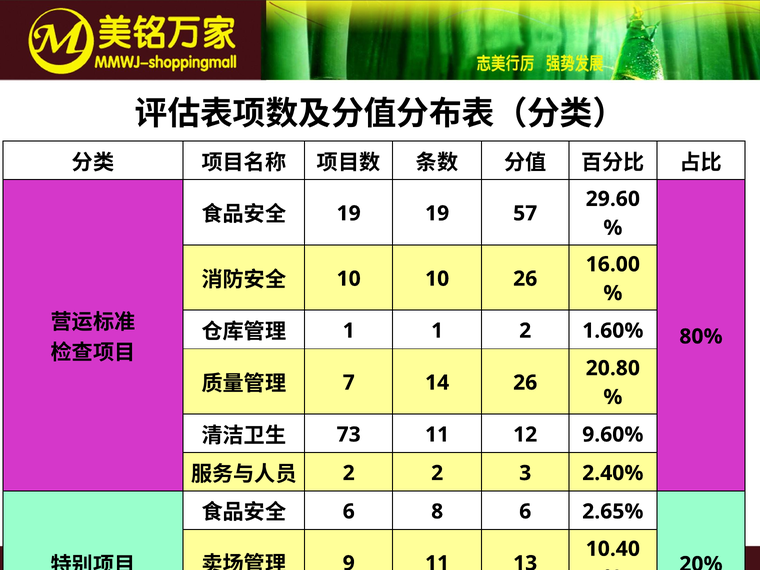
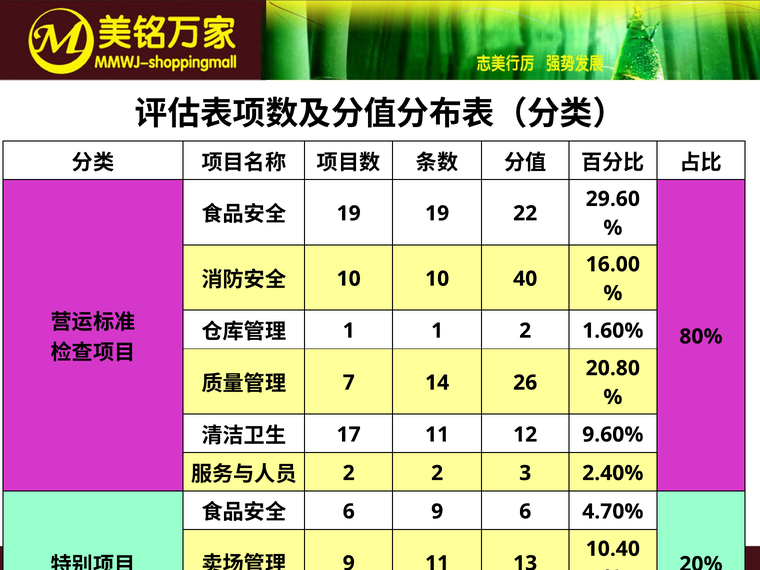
57: 57 -> 22
10 26: 26 -> 40
73: 73 -> 17
6 8: 8 -> 9
2.65%: 2.65% -> 4.70%
